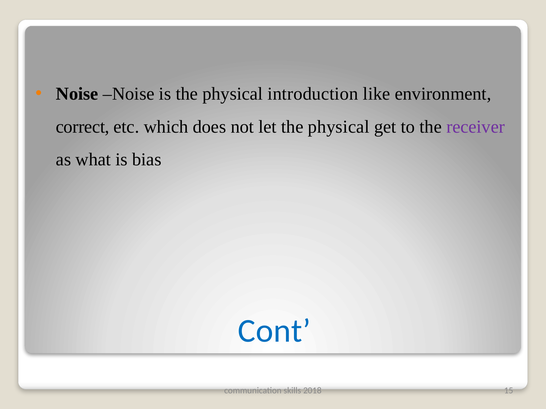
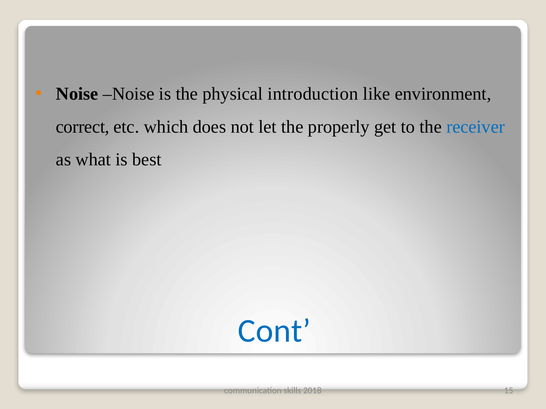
let the physical: physical -> properly
receiver colour: purple -> blue
bias: bias -> best
